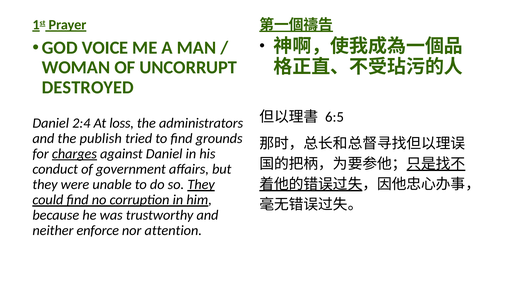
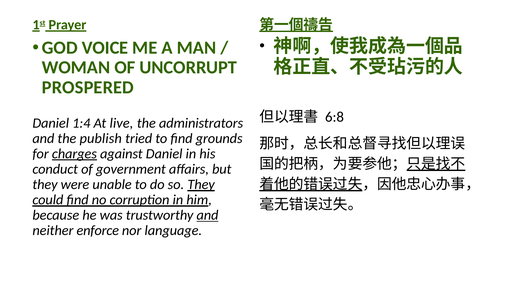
DESTROYED: DESTROYED -> PROSPERED
6:5: 6:5 -> 6:8
2:4: 2:4 -> 1:4
loss: loss -> live
and at (208, 215) underline: none -> present
attention: attention -> language
